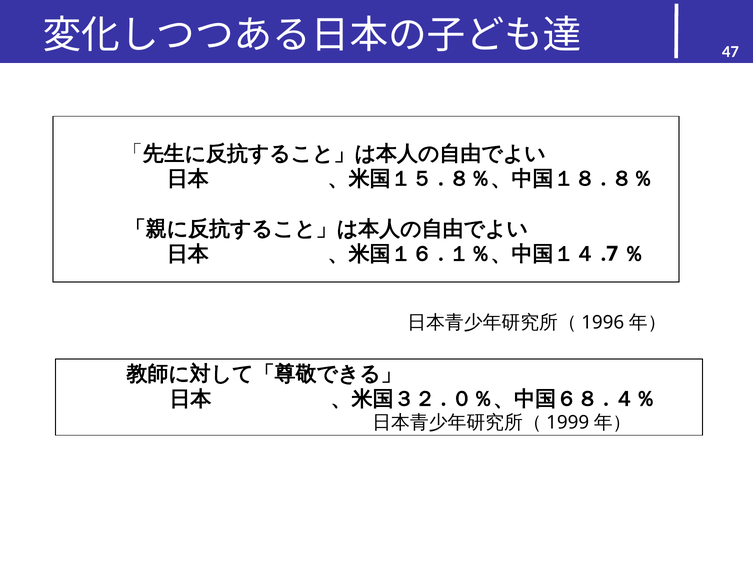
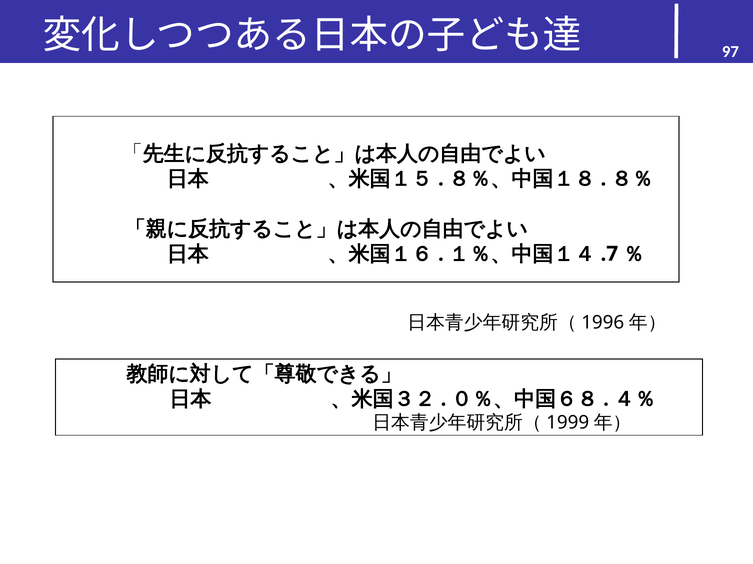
47: 47 -> 97
